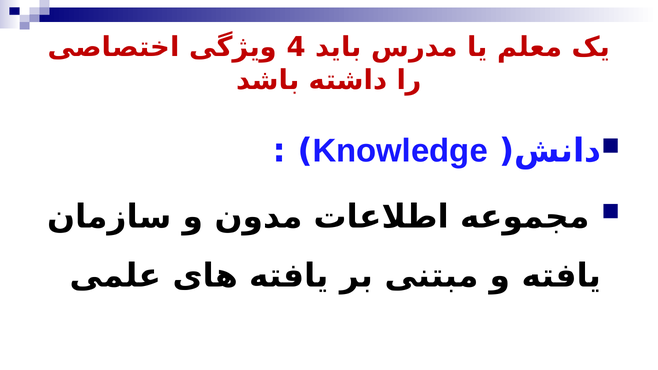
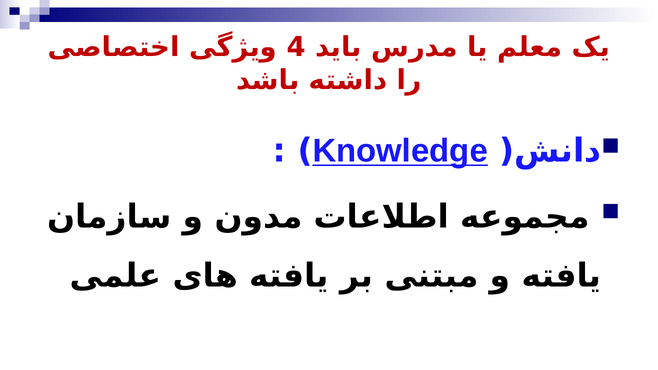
Knowledge underline: none -> present
